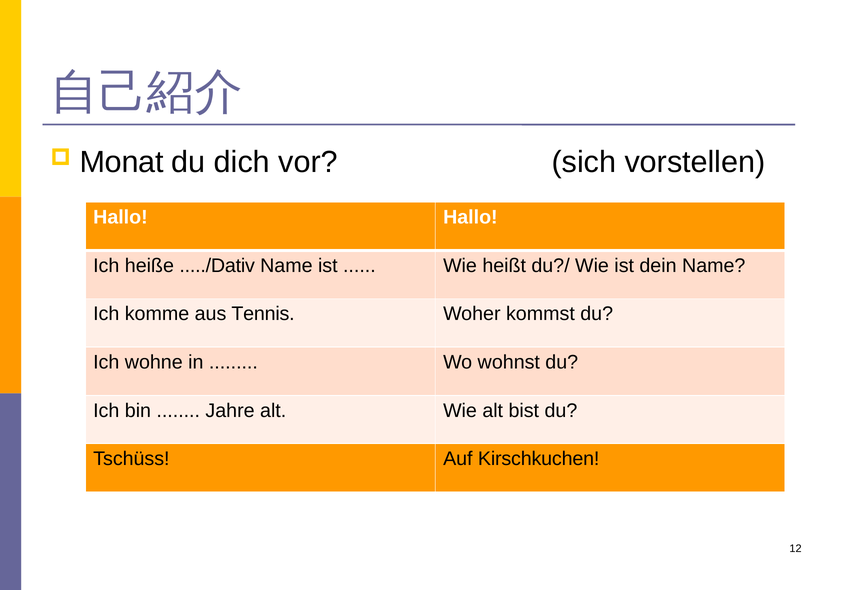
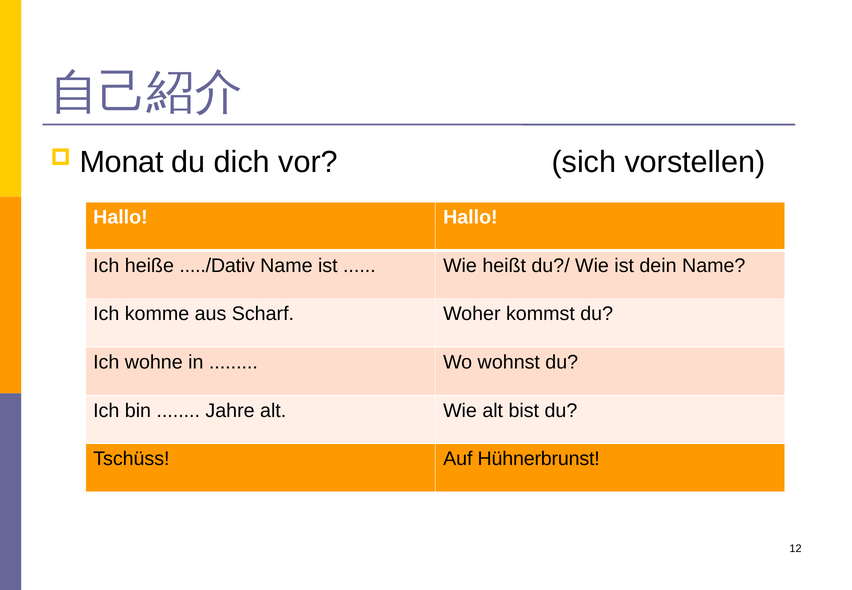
Tennis: Tennis -> Scharf
Kirschkuchen: Kirschkuchen -> Hühnerbrunst
